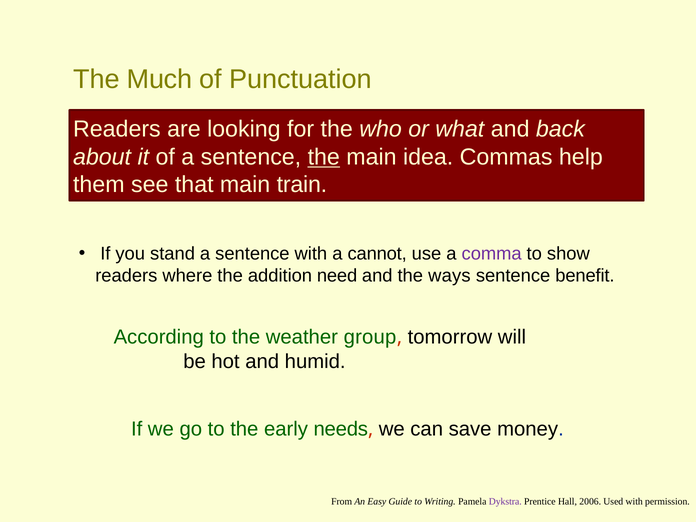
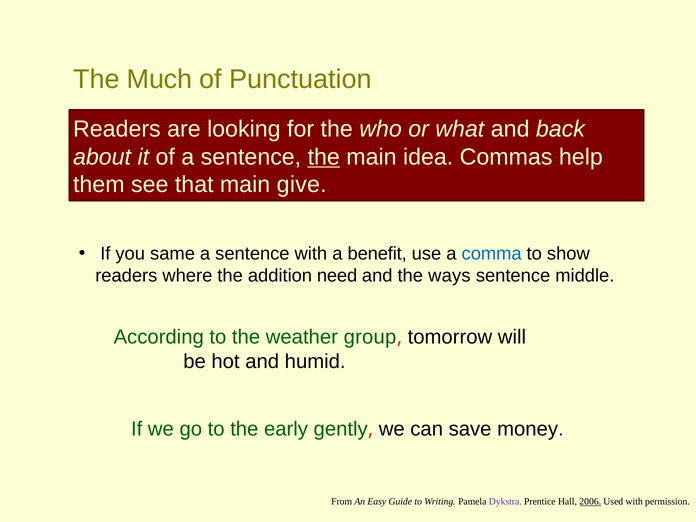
train: train -> give
stand: stand -> same
cannot: cannot -> benefit
comma colour: purple -> blue
benefit: benefit -> middle
needs: needs -> gently
2006 underline: none -> present
